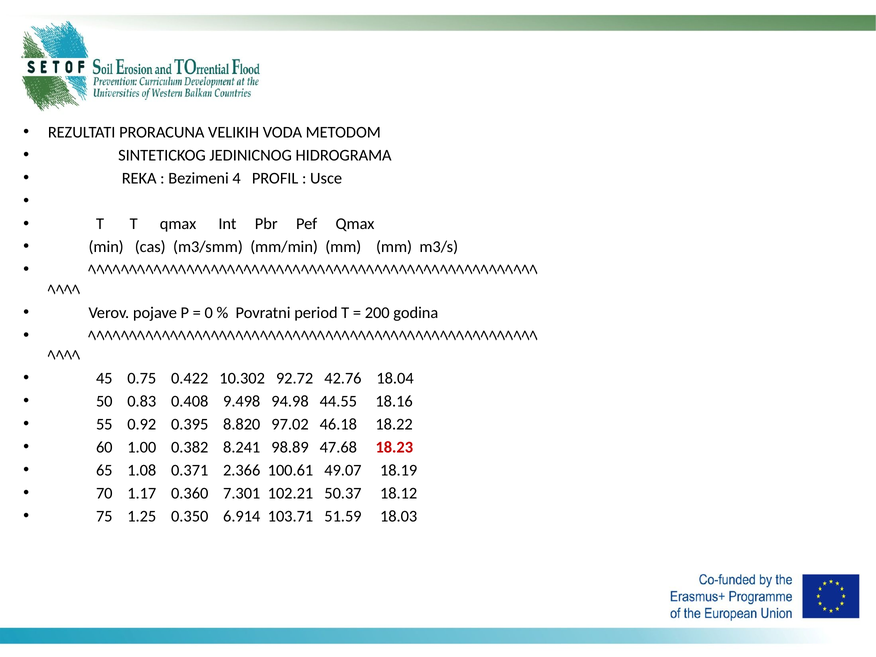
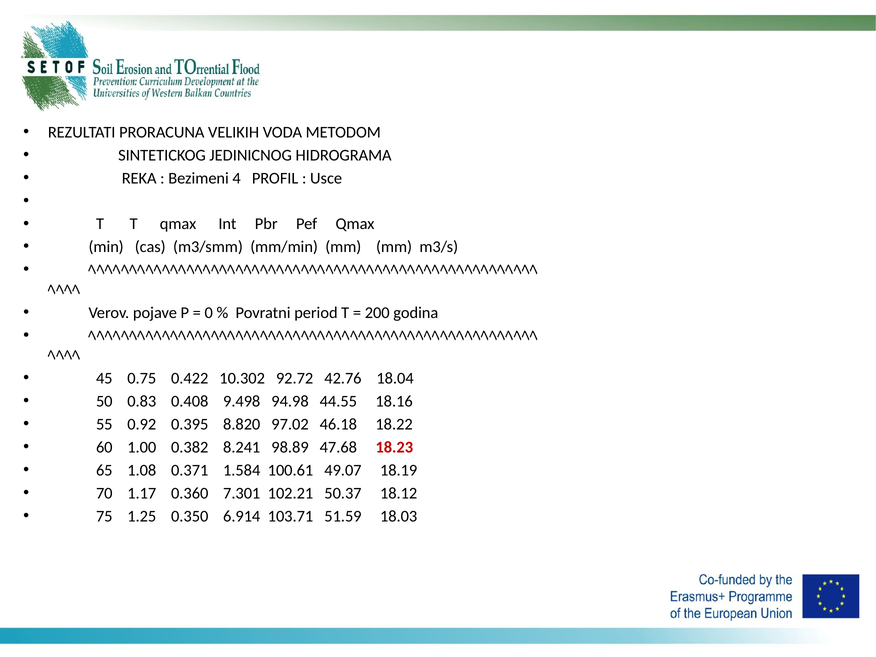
2.366: 2.366 -> 1.584
